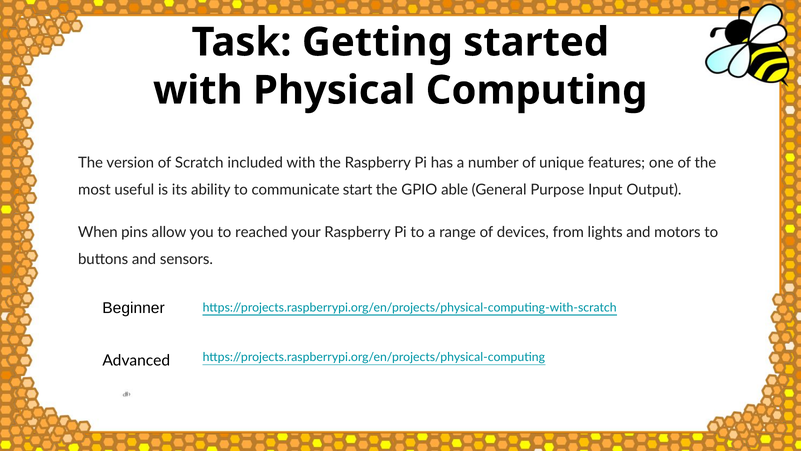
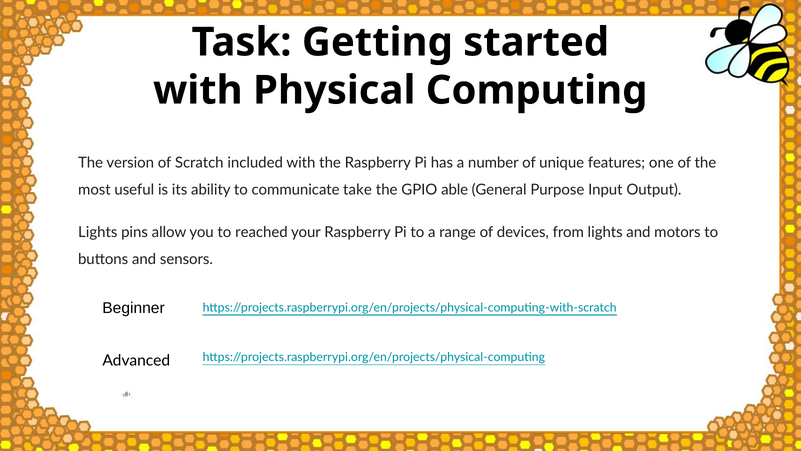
start: start -> take
When at (98, 232): When -> Lights
